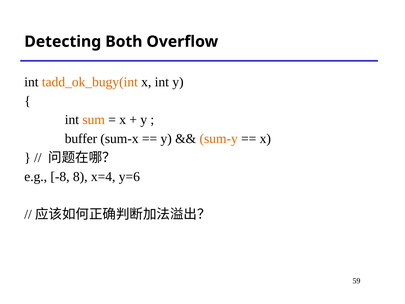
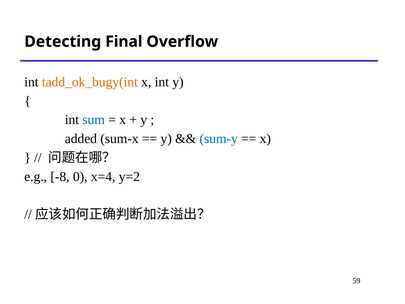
Both: Both -> Final
sum colour: orange -> blue
buffer: buffer -> added
sum-y colour: orange -> blue
8: 8 -> 0
y=6: y=6 -> y=2
